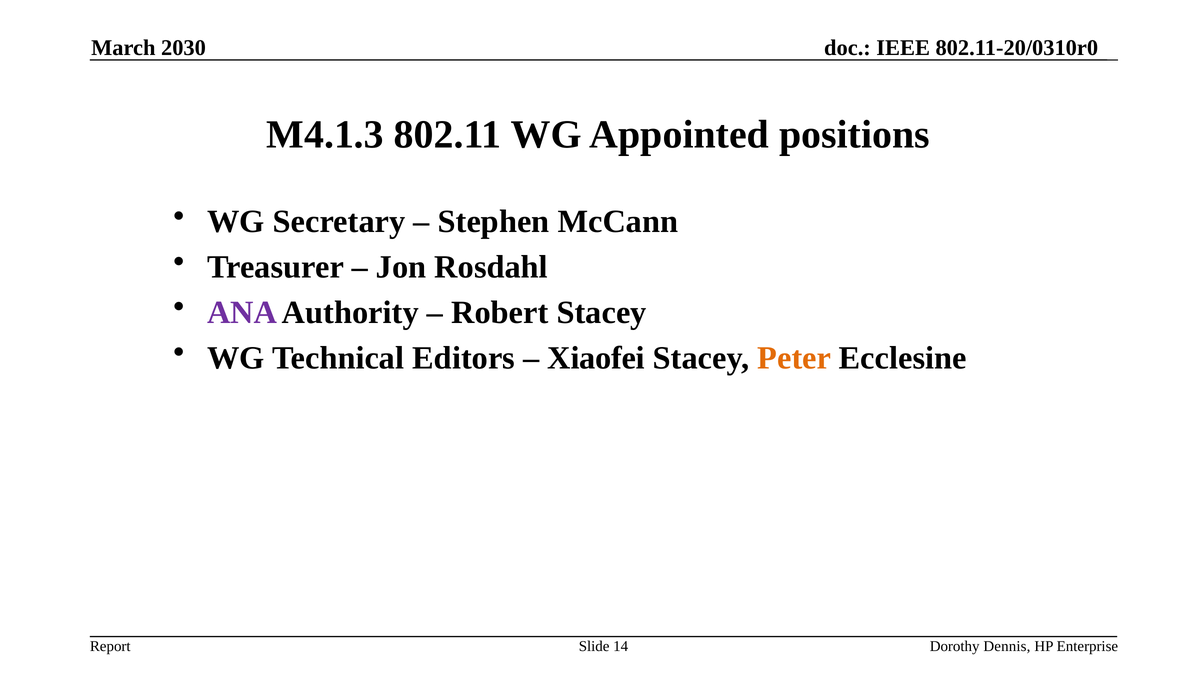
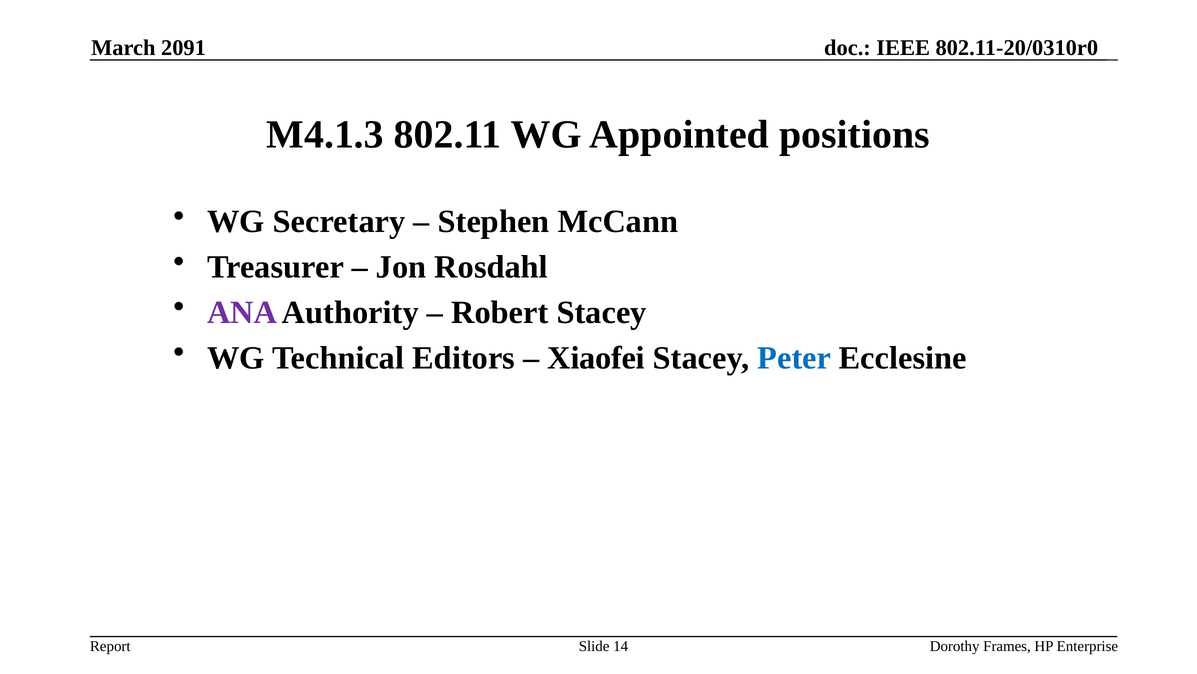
2030: 2030 -> 2091
Peter colour: orange -> blue
Dennis: Dennis -> Frames
